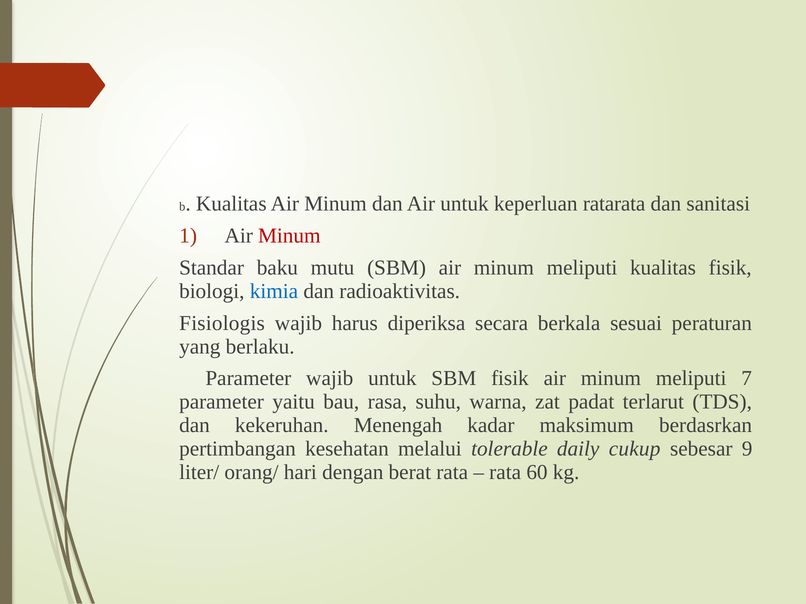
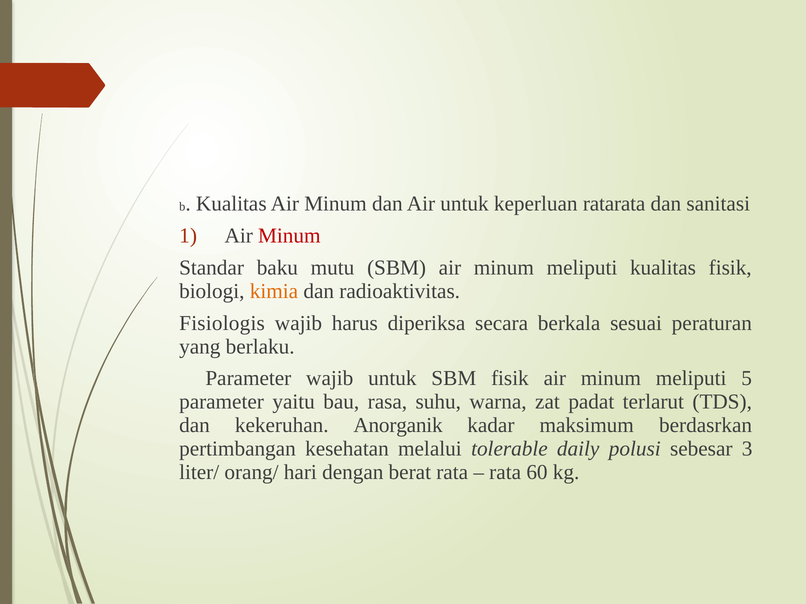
kimia colour: blue -> orange
7: 7 -> 5
Menengah: Menengah -> Anorganik
cukup: cukup -> polusi
9: 9 -> 3
